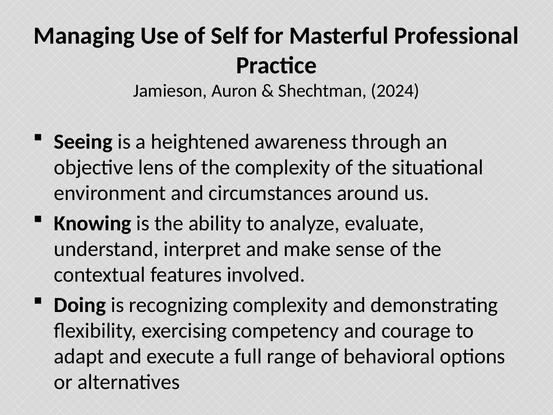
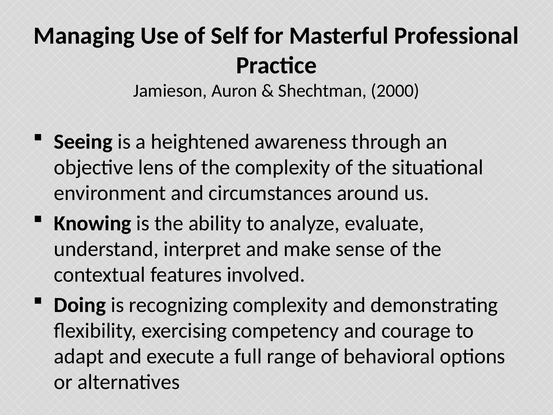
2024: 2024 -> 2000
